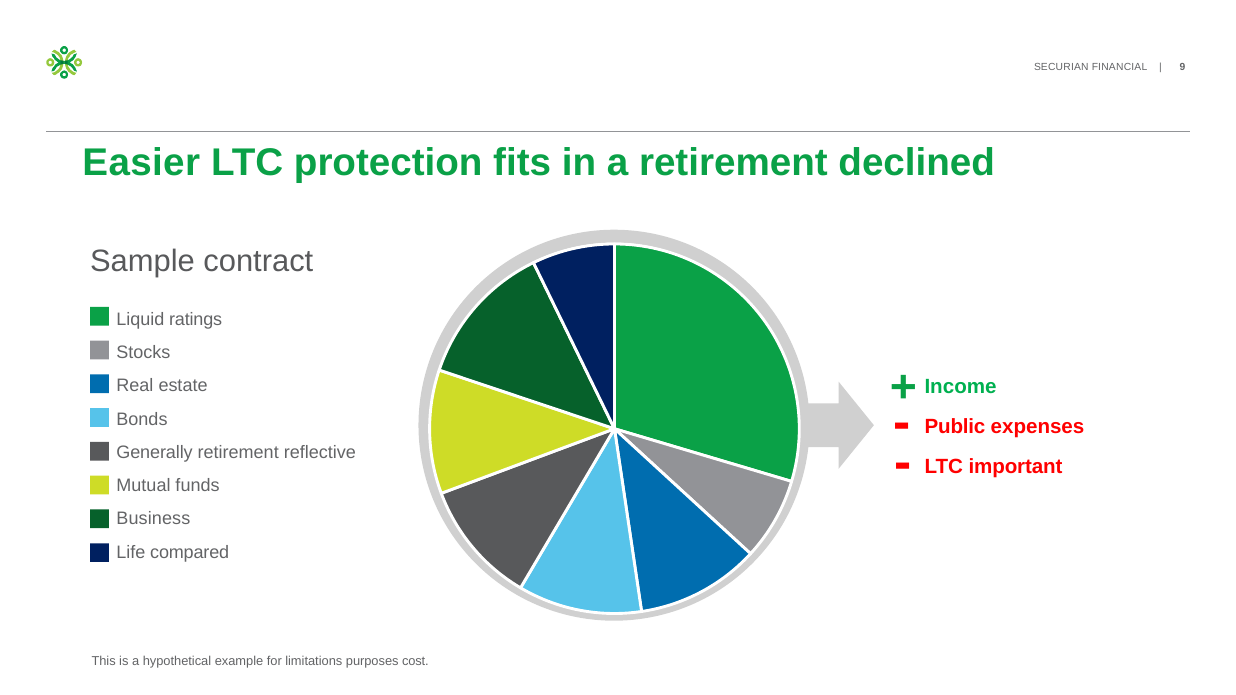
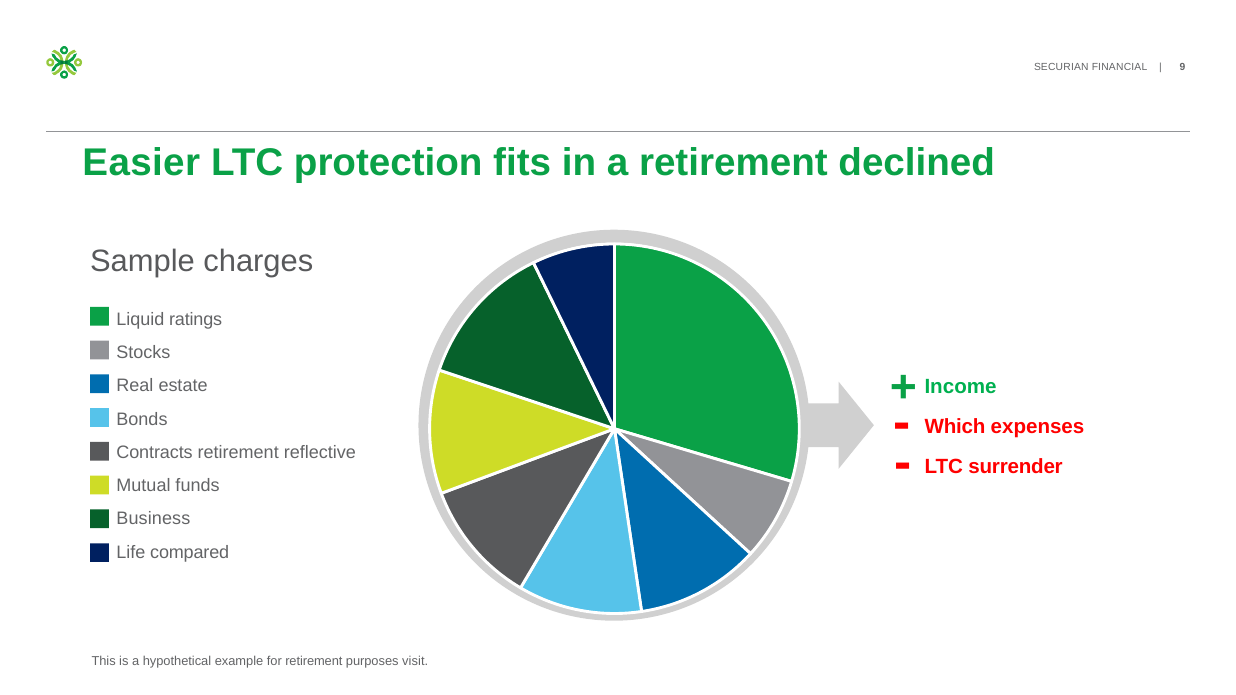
contract: contract -> charges
Public: Public -> Which
Generally: Generally -> Contracts
important: important -> surrender
for limitations: limitations -> retirement
cost: cost -> visit
